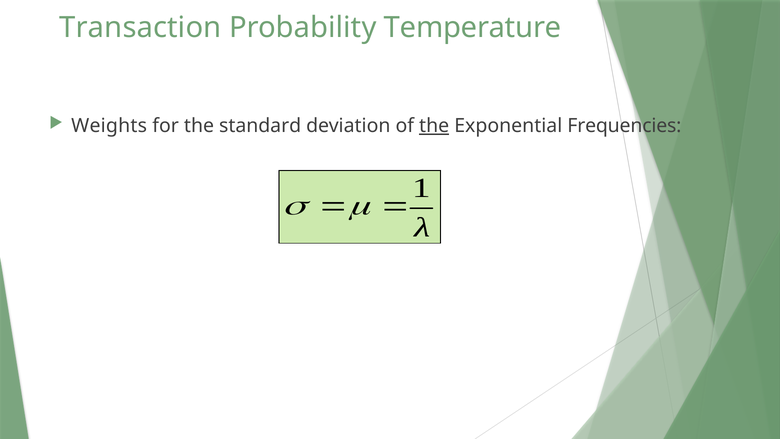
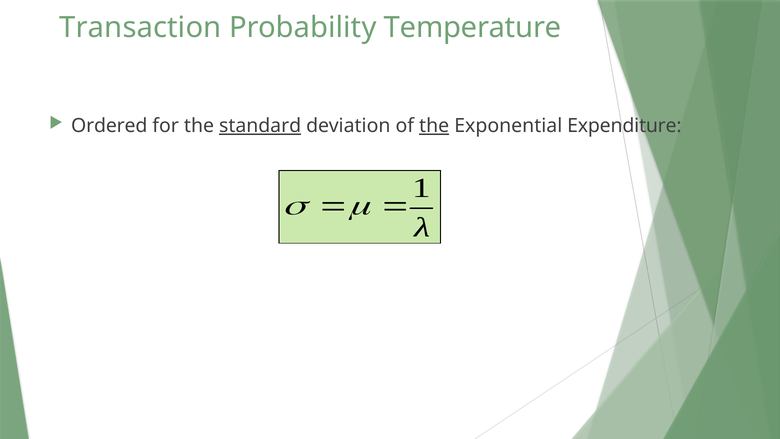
Weights: Weights -> Ordered
standard underline: none -> present
Frequencies: Frequencies -> Expenditure
